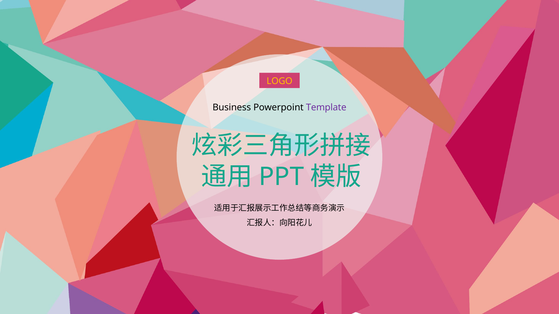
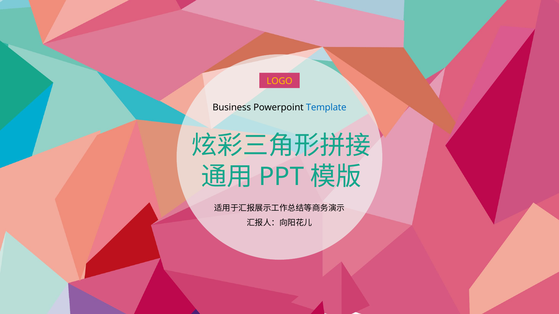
Template colour: purple -> blue
